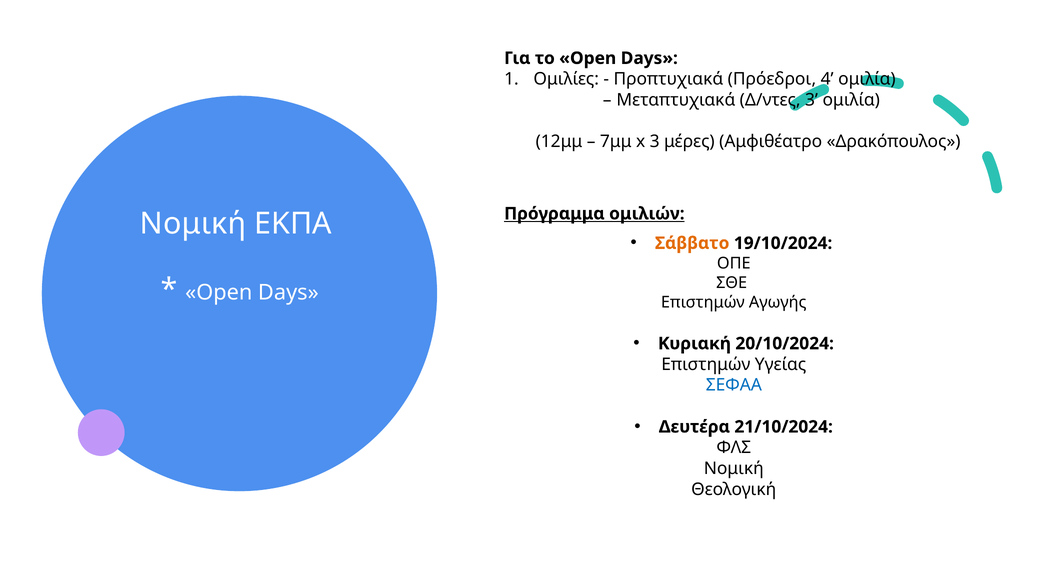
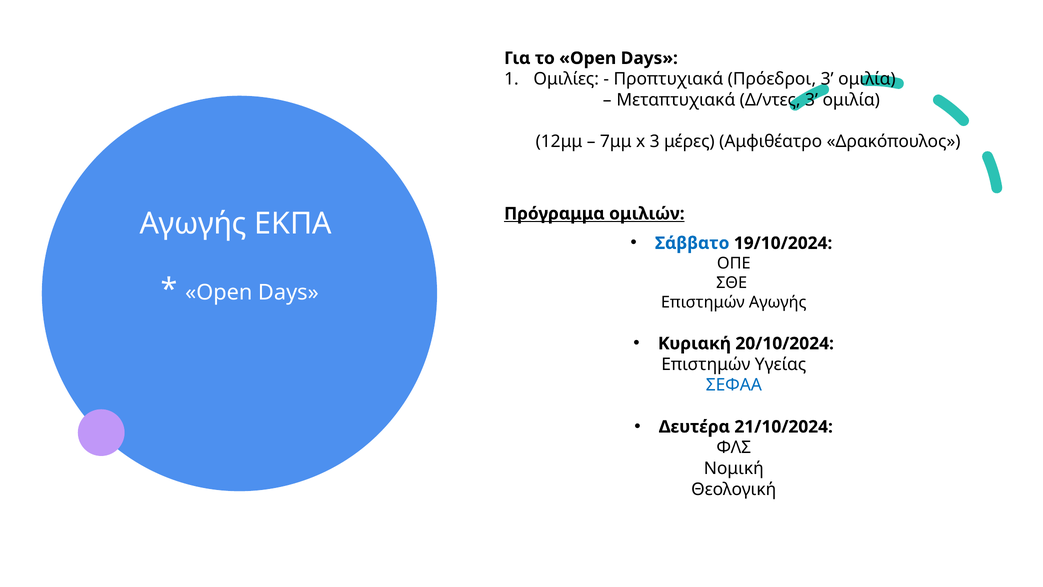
Πρόεδροι 4: 4 -> 3
Νομική at (193, 224): Νομική -> Αγωγής
Σάββατο colour: orange -> blue
